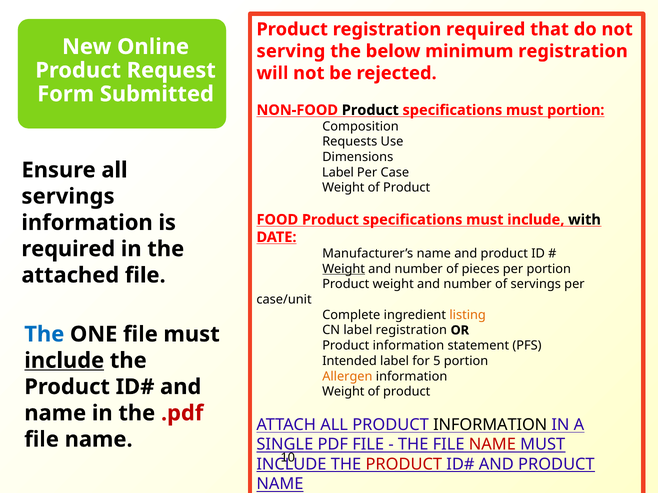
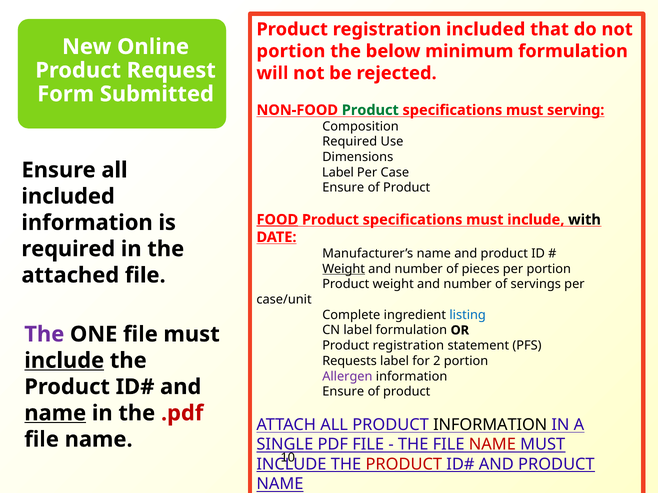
registration required: required -> included
serving at (291, 51): serving -> portion
minimum registration: registration -> formulation
Product at (370, 110) colour: black -> green
must portion: portion -> serving
Requests at (350, 142): Requests -> Required
Weight at (343, 188): Weight -> Ensure
servings at (68, 197): servings -> included
FOOD underline: none -> present
listing colour: orange -> blue
label registration: registration -> formulation
The at (44, 335) colour: blue -> purple
information at (408, 346): information -> registration
Intended: Intended -> Requests
5: 5 -> 2
Allergen colour: orange -> purple
Weight at (343, 392): Weight -> Ensure
name at (55, 414) underline: none -> present
